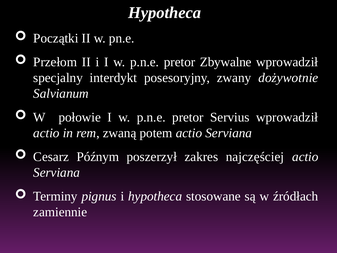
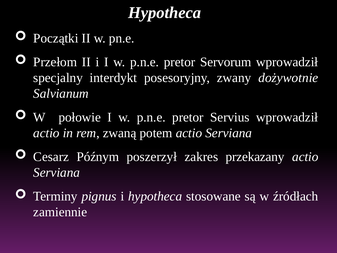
Zbywalne: Zbywalne -> Servorum
najczęściej: najczęściej -> przekazany
